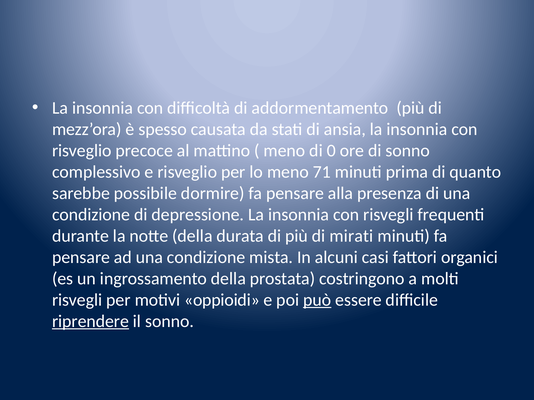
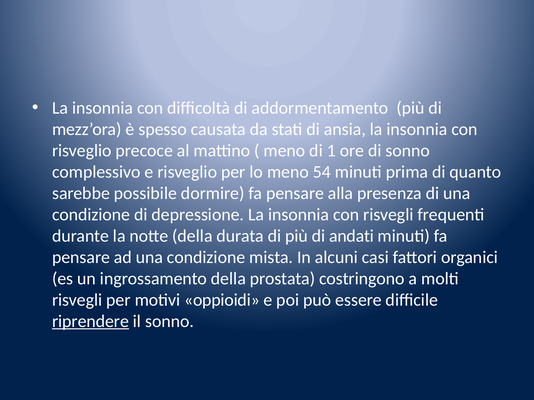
0: 0 -> 1
71: 71 -> 54
mirati: mirati -> andati
può underline: present -> none
